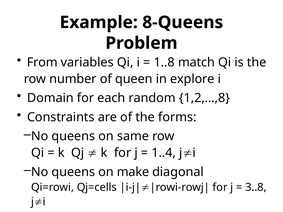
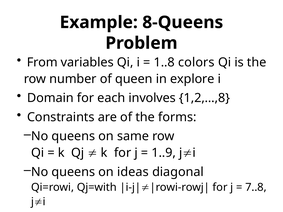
match: match -> colors
random: random -> involves
1..4: 1..4 -> 1..9
make: make -> ideas
Qj=cells: Qj=cells -> Qj=with
3..8: 3..8 -> 7..8
